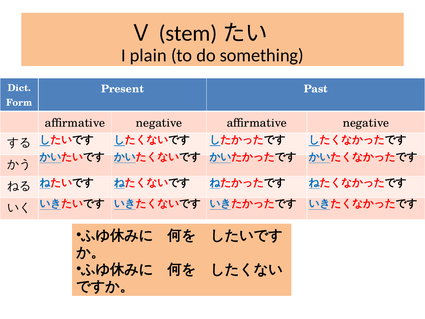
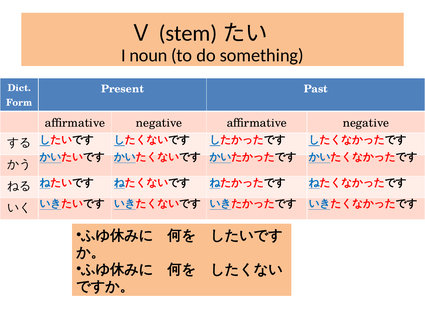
plain: plain -> noun
